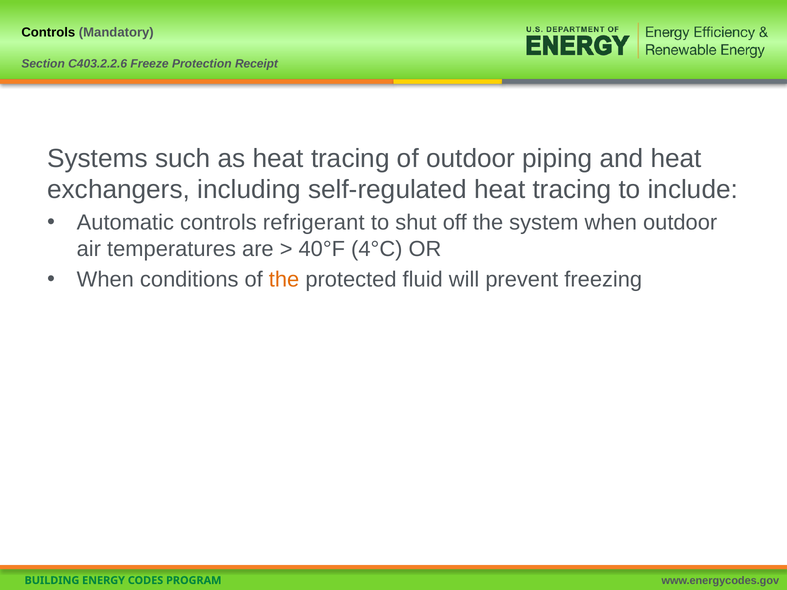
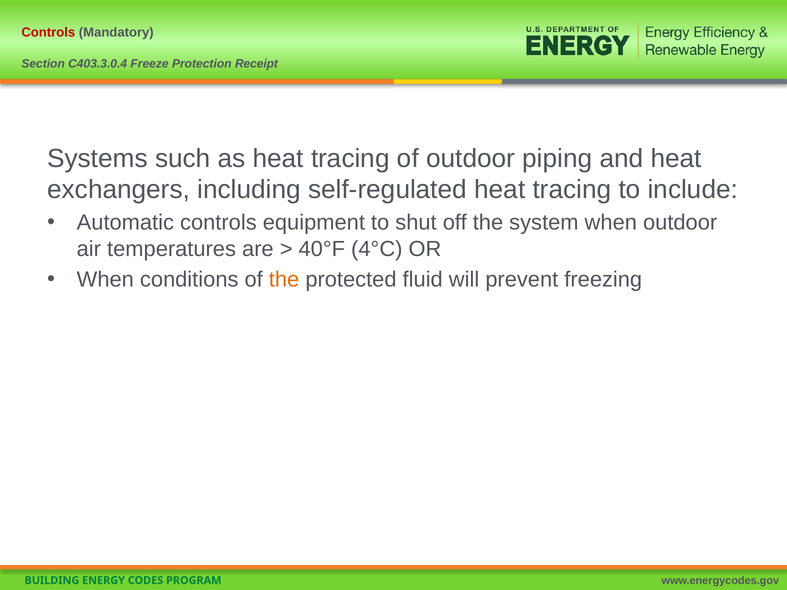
Controls at (48, 33) colour: black -> red
C403.2.2.6: C403.2.2.6 -> C403.3.0.4
refrigerant: refrigerant -> equipment
